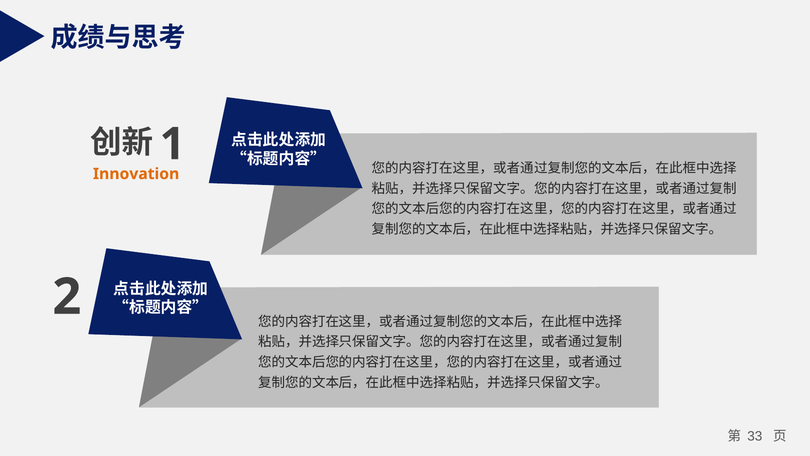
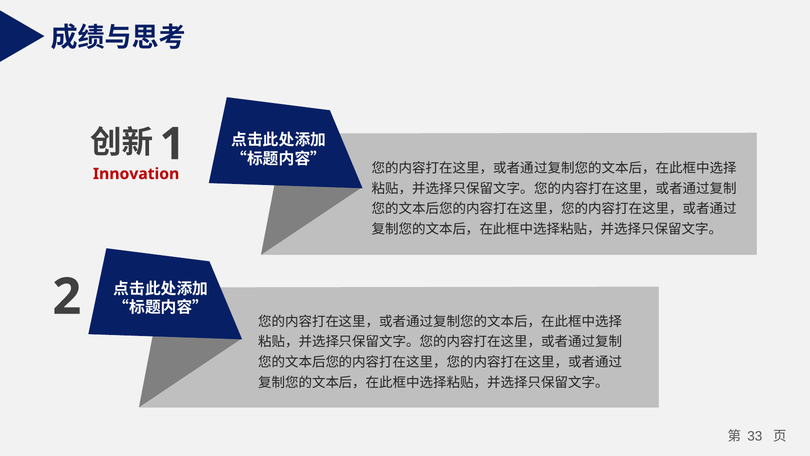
Innovation colour: orange -> red
